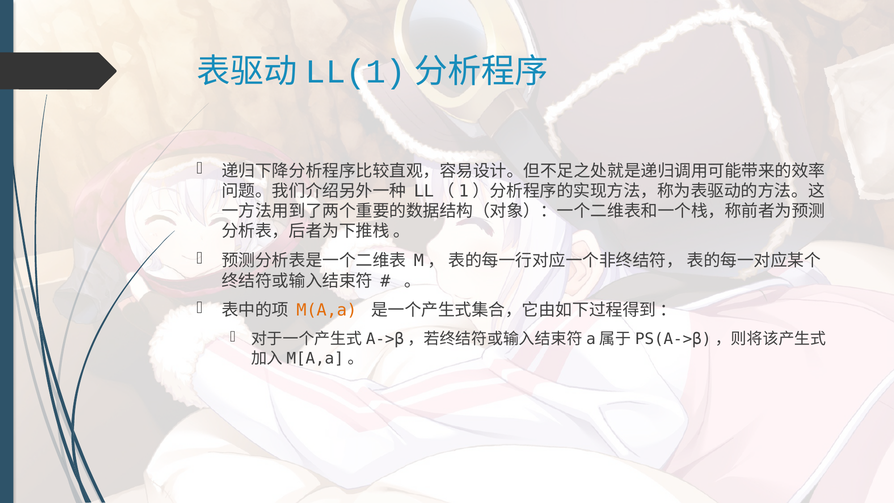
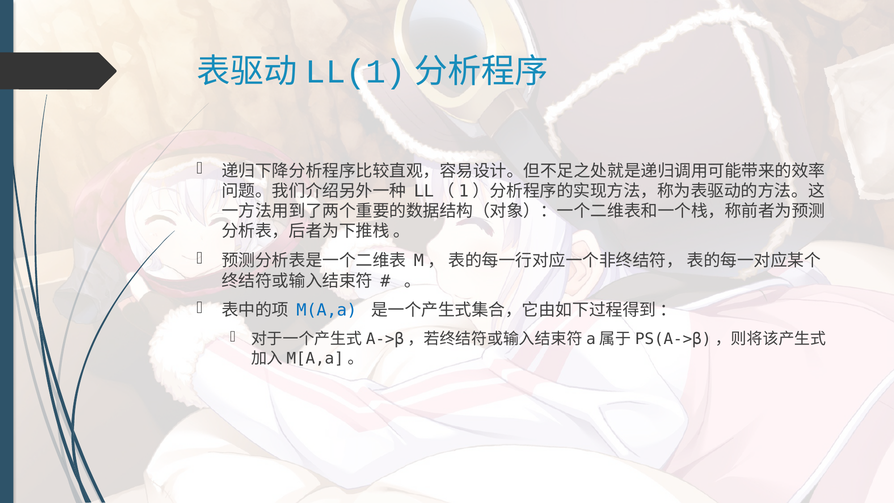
M(A,a colour: orange -> blue
